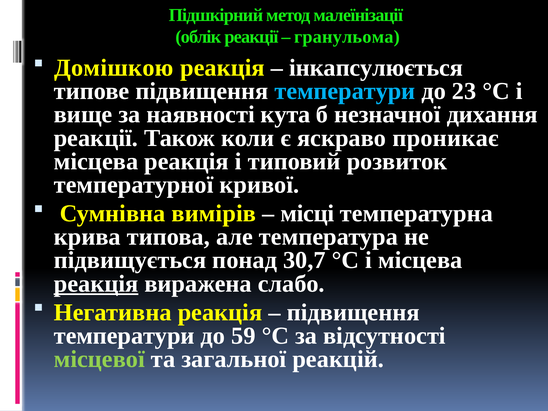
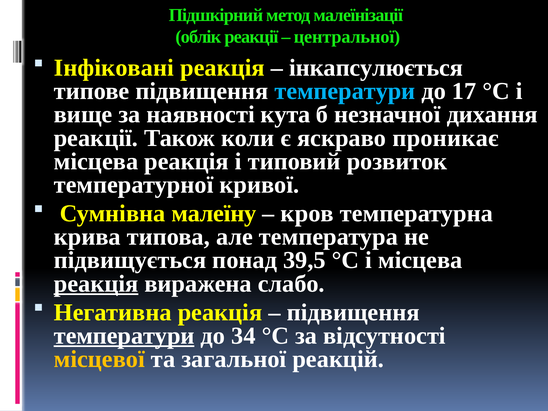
гранульома: гранульома -> центральної
Домішкою: Домішкою -> Інфіковані
23: 23 -> 17
вимірів: вимірів -> малеїну
місці: місці -> кров
30,7: 30,7 -> 39,5
температури at (124, 336) underline: none -> present
59: 59 -> 34
місцевої colour: light green -> yellow
